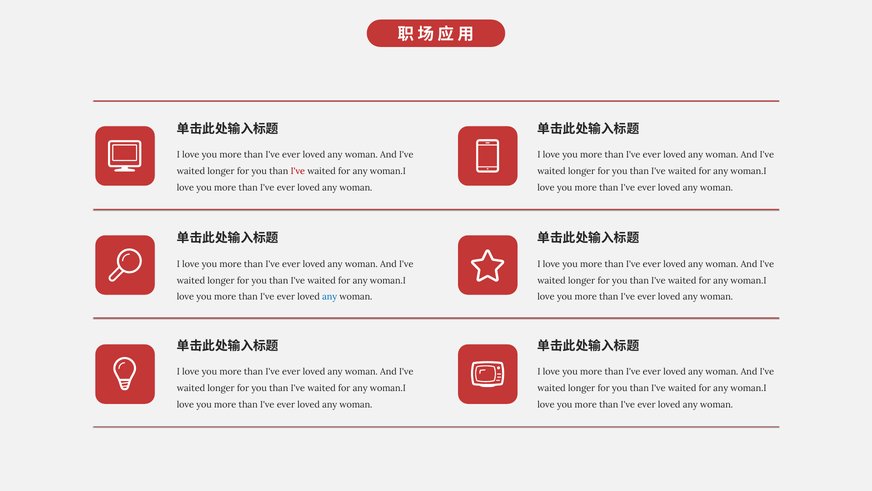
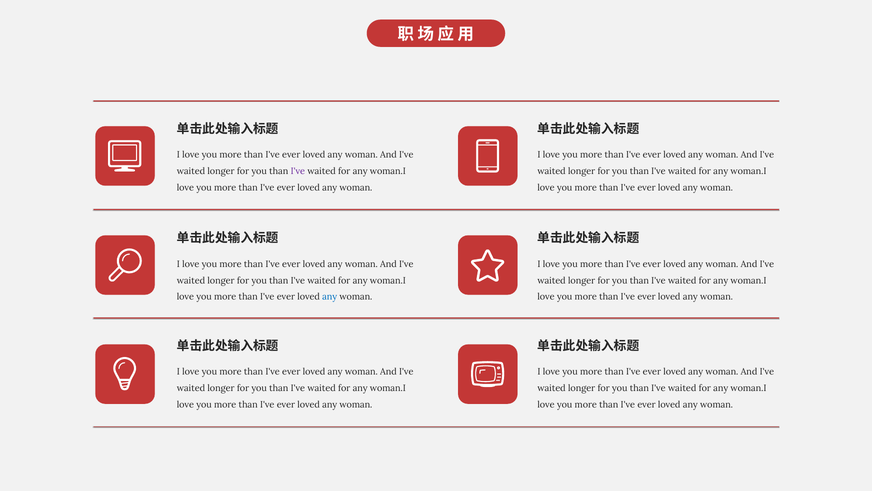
I've at (298, 171) colour: red -> purple
